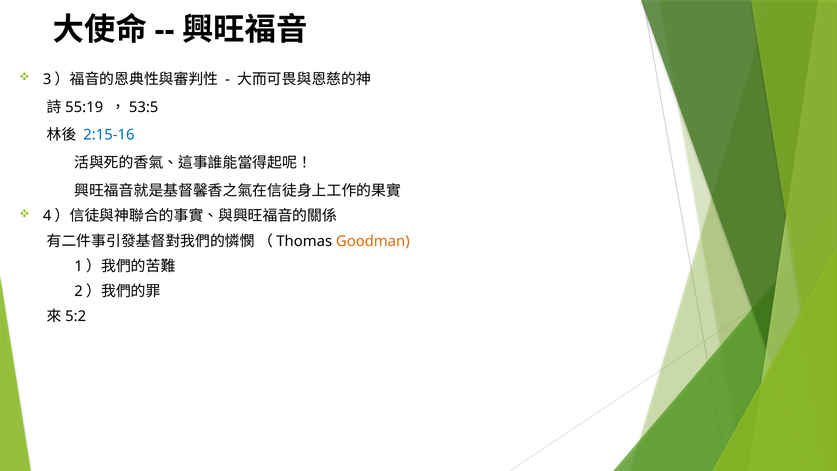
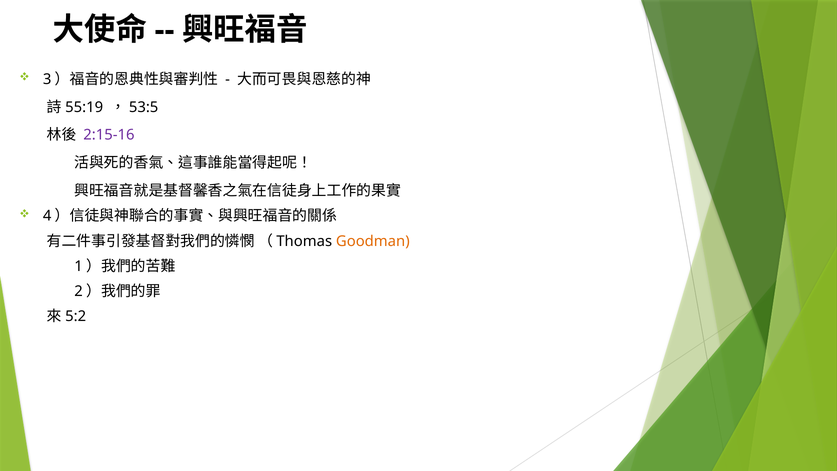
2:15-16 colour: blue -> purple
